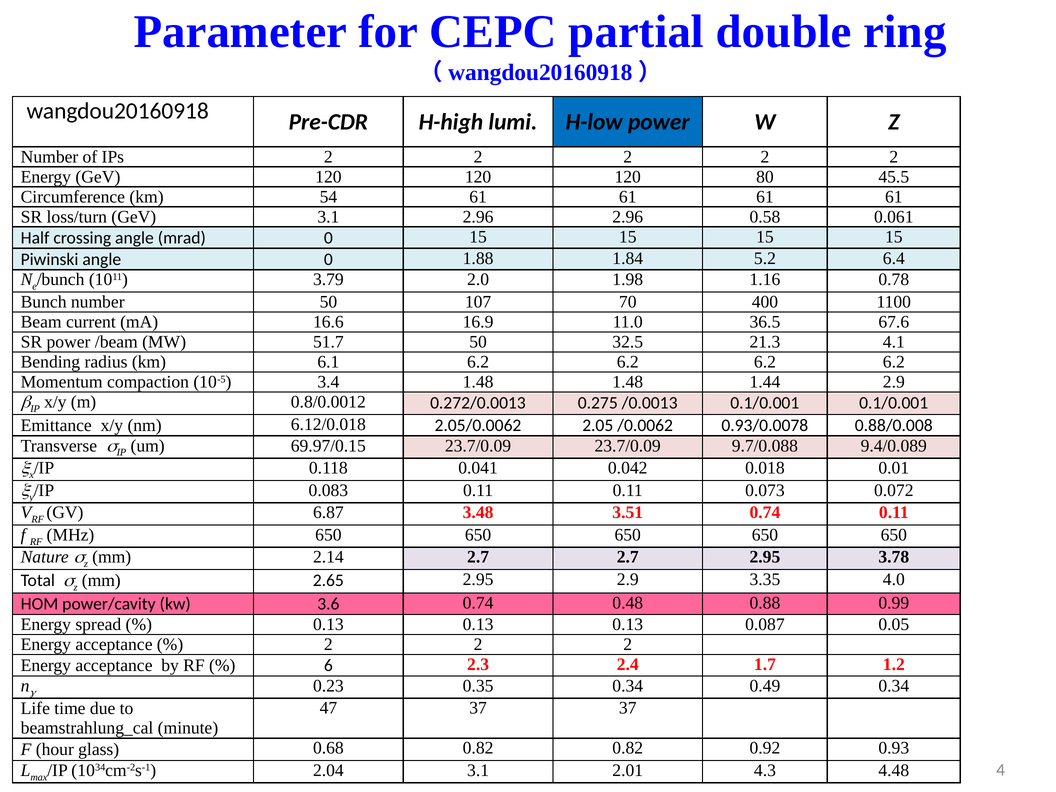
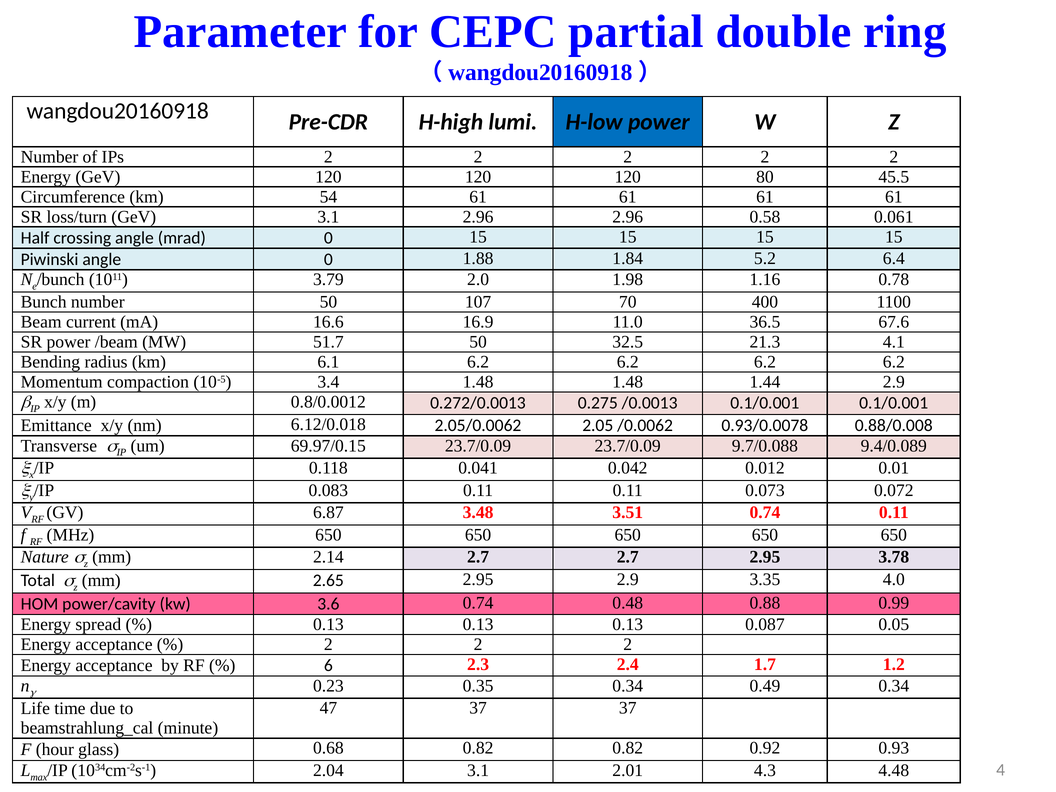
0.018: 0.018 -> 0.012
